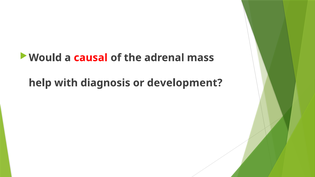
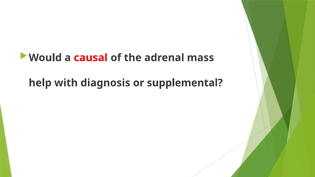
development: development -> supplemental
